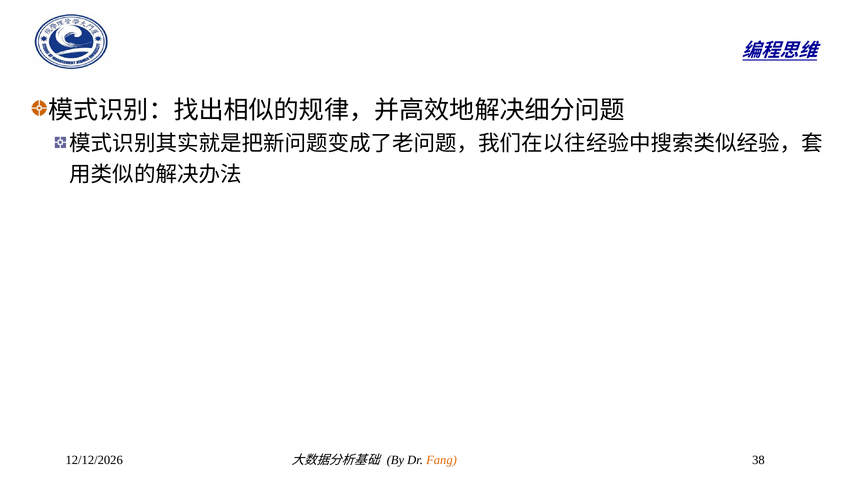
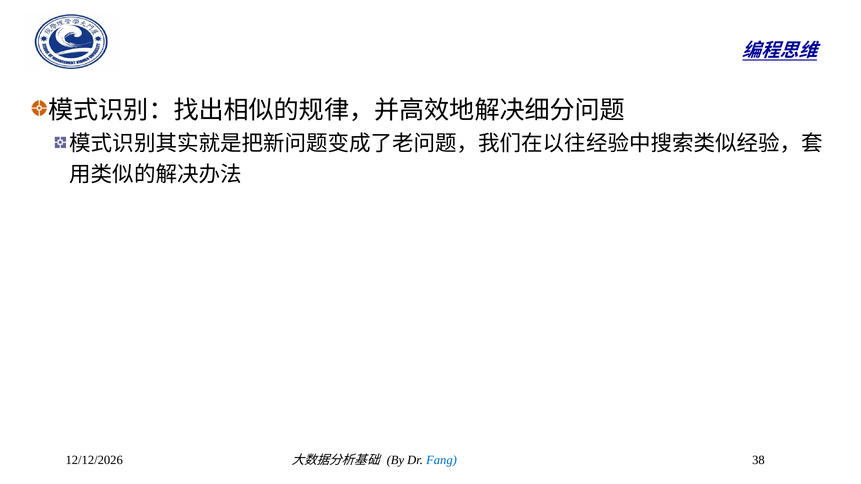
Fang colour: orange -> blue
